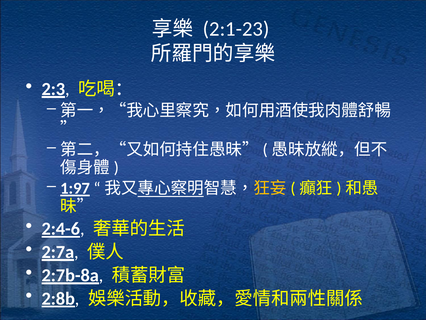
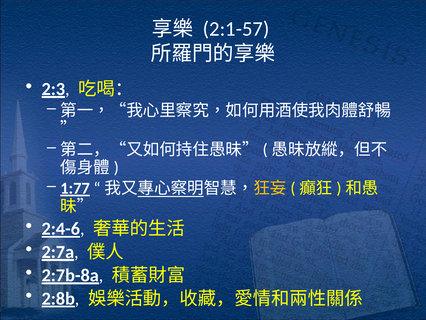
2:1-23: 2:1-23 -> 2:1-57
1:97: 1:97 -> 1:77
